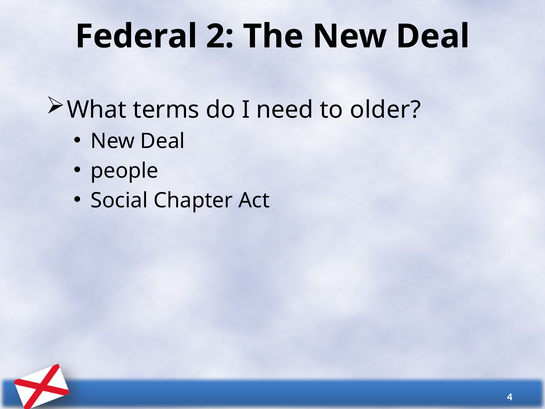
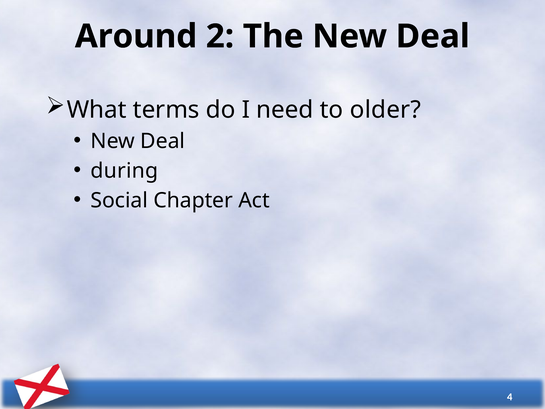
Federal: Federal -> Around
people: people -> during
